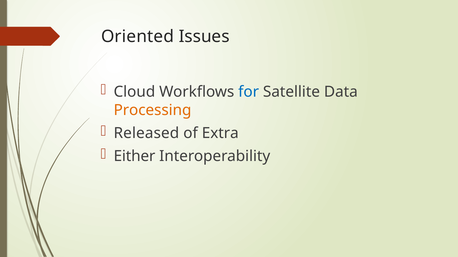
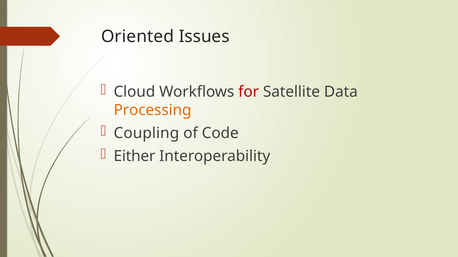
for colour: blue -> red
Released: Released -> Coupling
Extra: Extra -> Code
